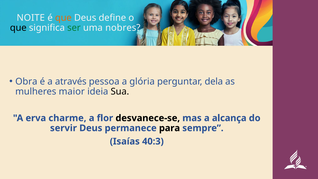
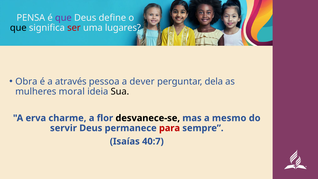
NOITE: NOITE -> PENSA
que at (63, 18) colour: orange -> purple
ser colour: green -> red
nobres: nobres -> lugares
glória: glória -> dever
maior: maior -> moral
alcança: alcança -> mesmo
para colour: black -> red
40:3: 40:3 -> 40:7
